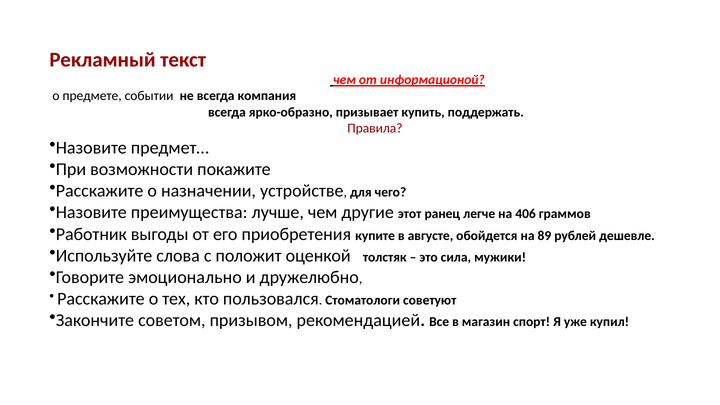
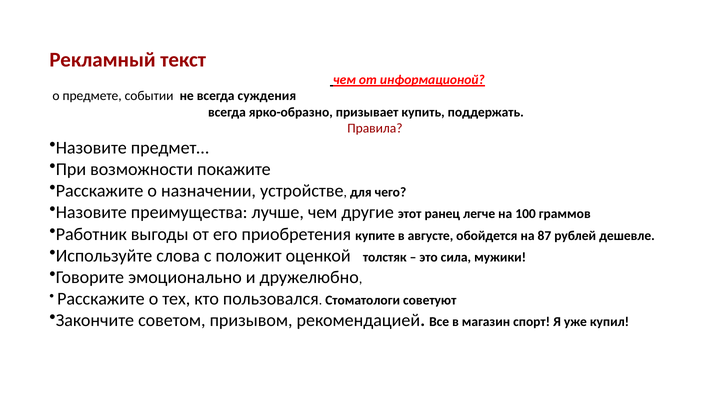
компания: компания -> суждения
406: 406 -> 100
89: 89 -> 87
